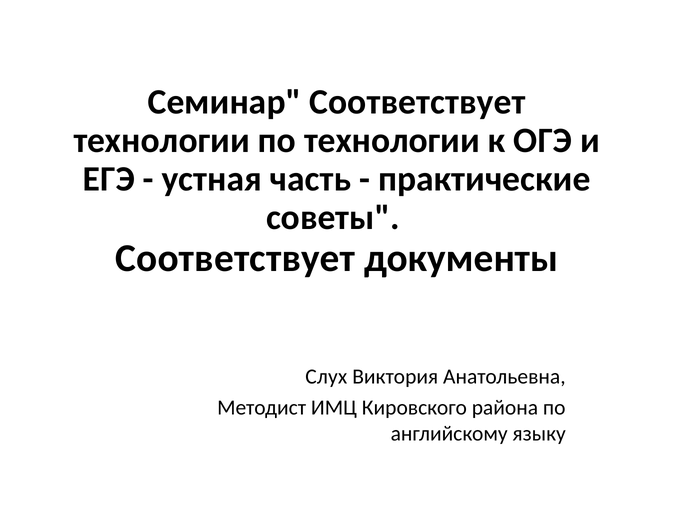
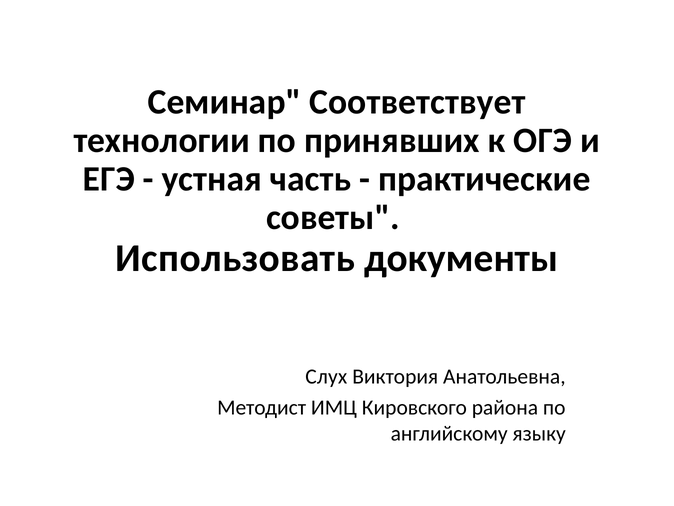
по технологии: технологии -> принявших
Соответствует at (235, 258): Соответствует -> Использовать
